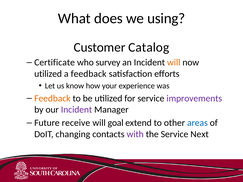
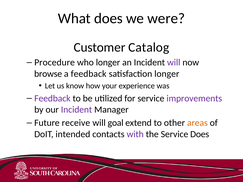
using: using -> were
Certificate: Certificate -> Procedure
who survey: survey -> longer
will at (174, 63) colour: orange -> purple
utilized at (48, 74): utilized -> browse
satisfaction efforts: efforts -> longer
Feedback at (52, 98) colour: orange -> purple
areas colour: blue -> orange
changing: changing -> intended
Service Next: Next -> Does
